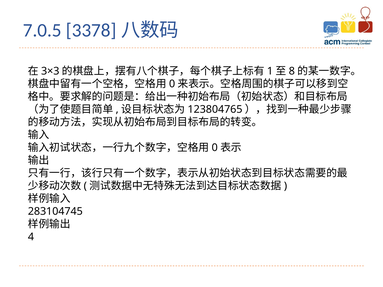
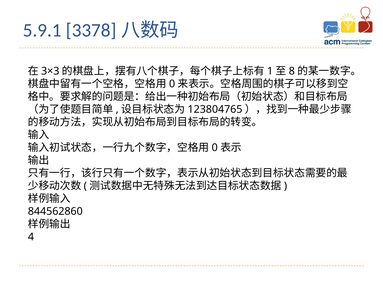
7.0.5: 7.0.5 -> 5.9.1
283104745: 283104745 -> 844562860
